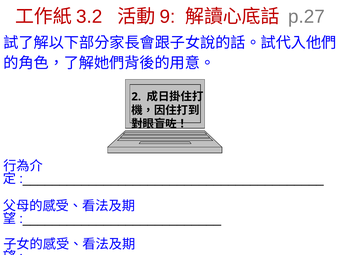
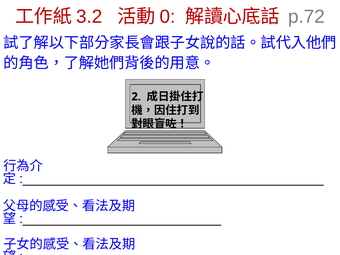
9: 9 -> 0
p.27: p.27 -> p.72
